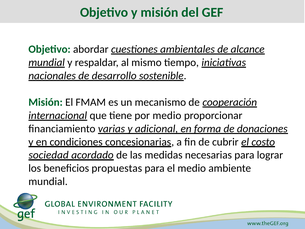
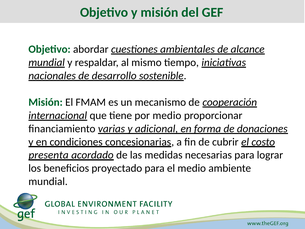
sociedad: sociedad -> presenta
propuestas: propuestas -> proyectado
